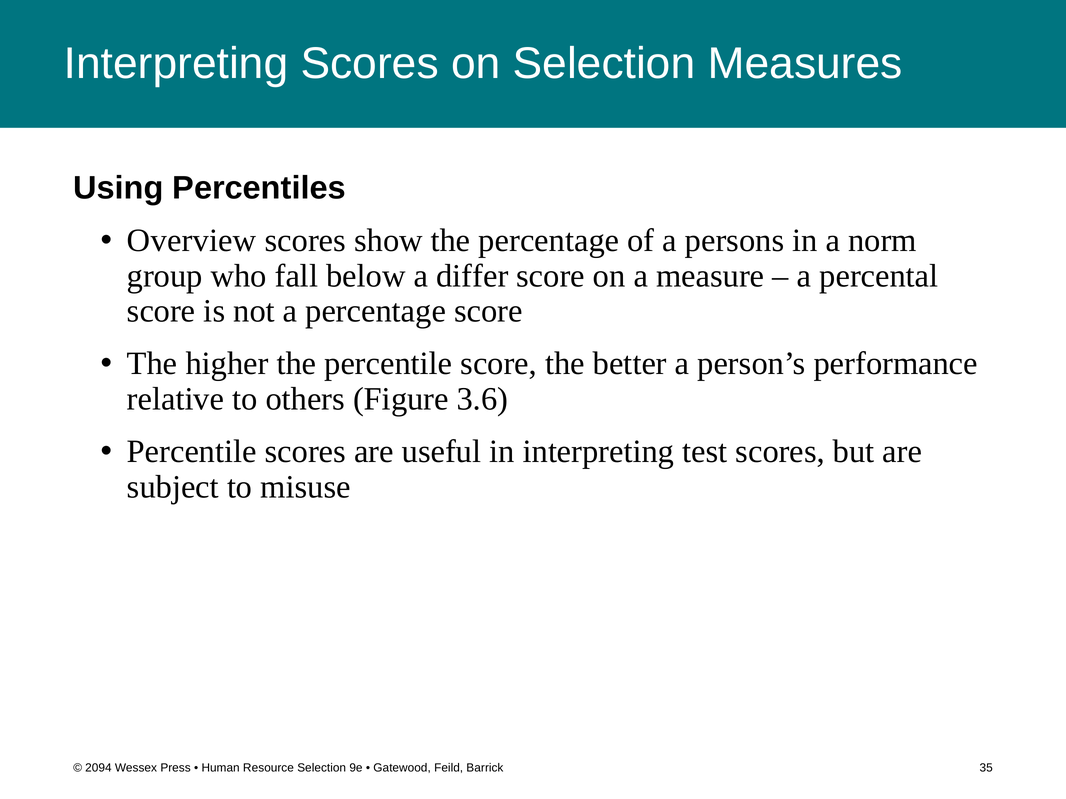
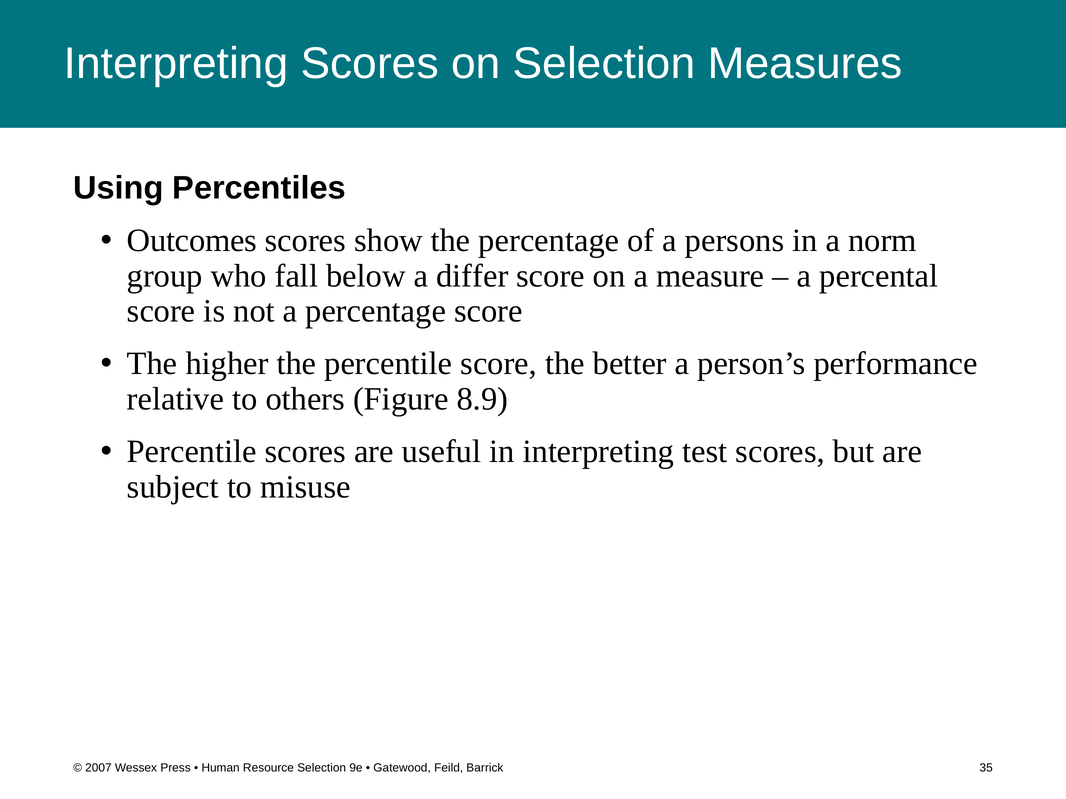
Overview: Overview -> Outcomes
3.6: 3.6 -> 8.9
2094: 2094 -> 2007
